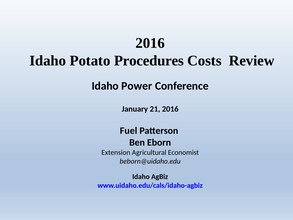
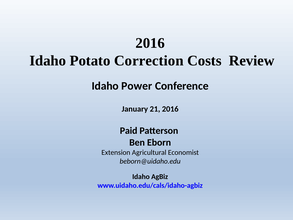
Procedures: Procedures -> Correction
Fuel: Fuel -> Paid
